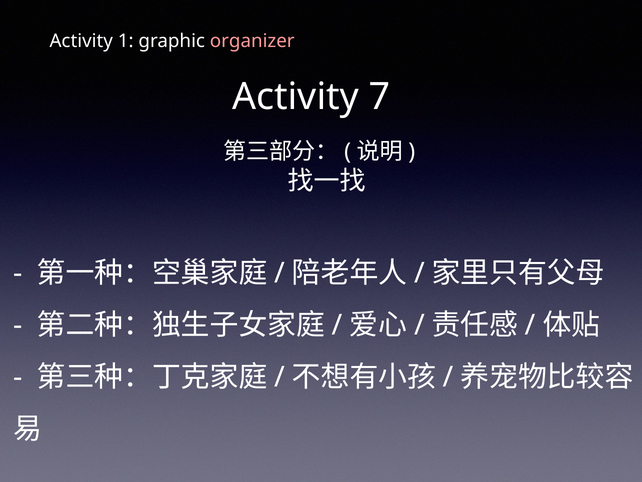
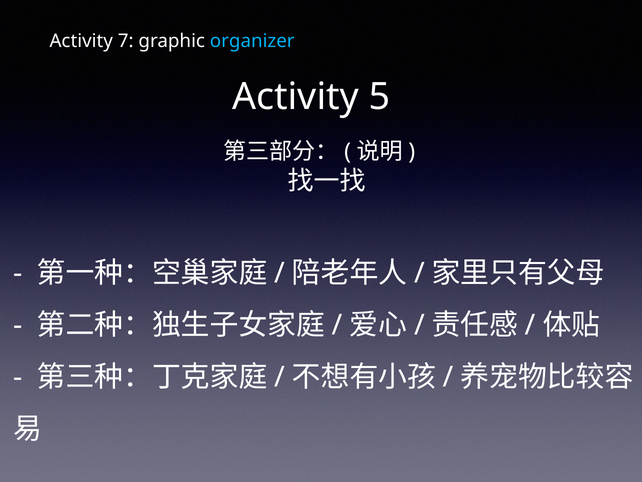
1: 1 -> 7
organizer colour: pink -> light blue
7: 7 -> 5
